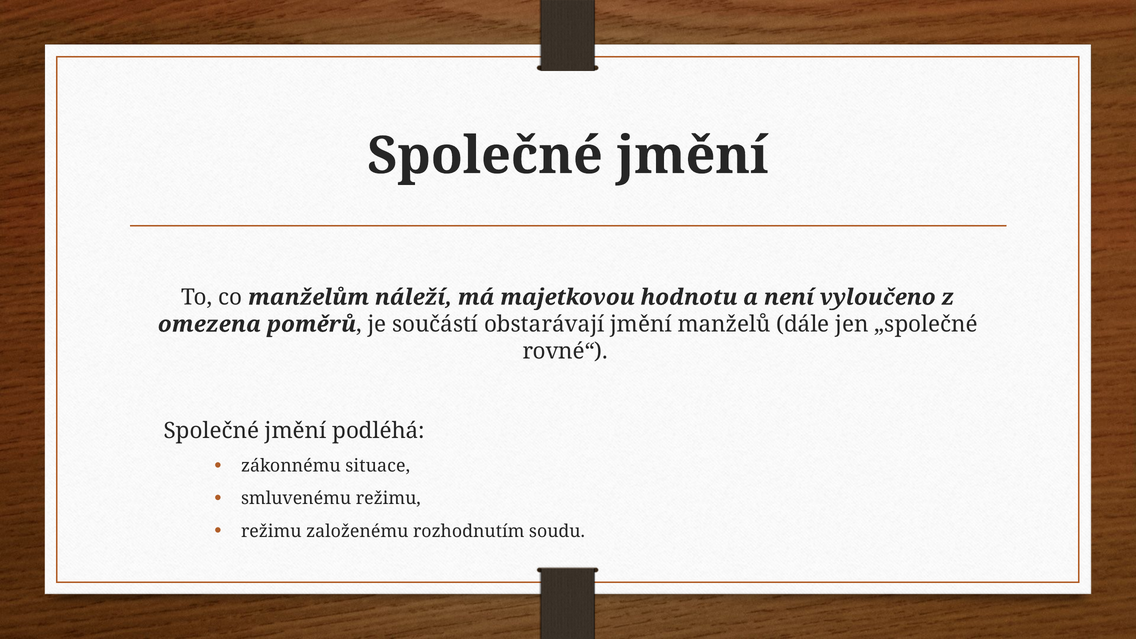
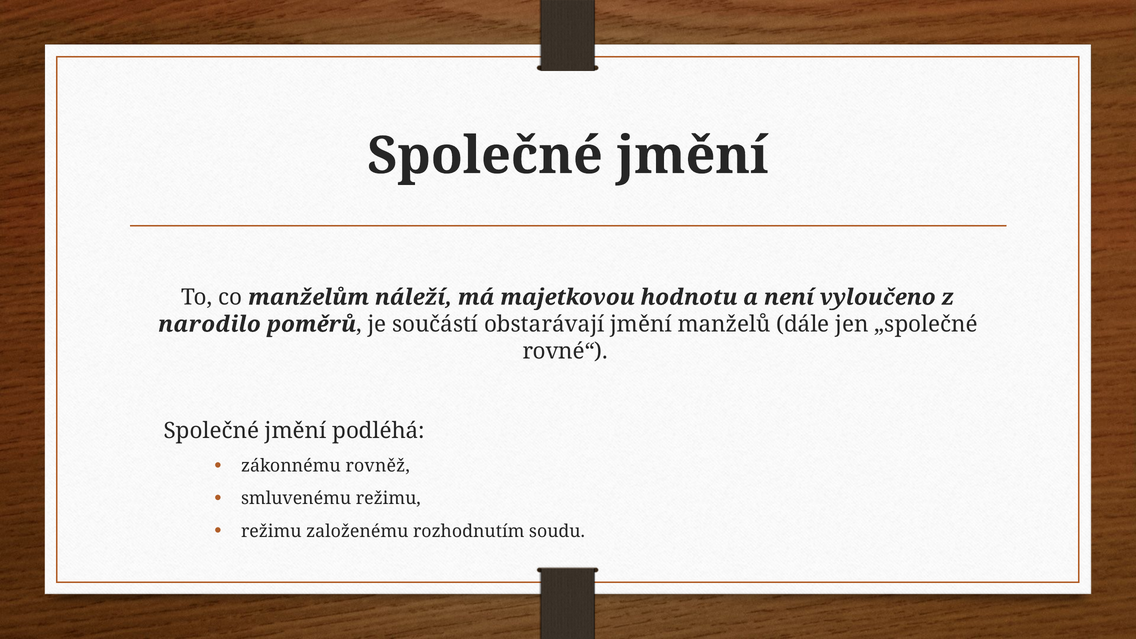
omezena: omezena -> narodilo
situace: situace -> rovněž
